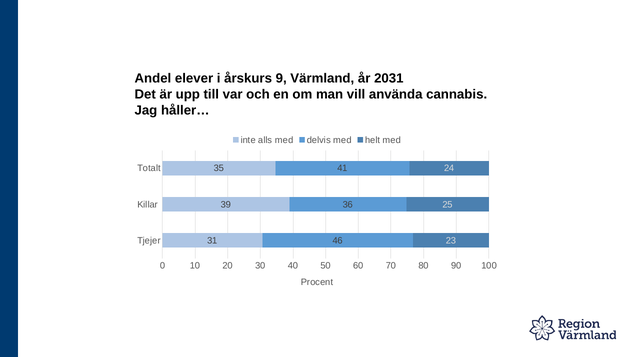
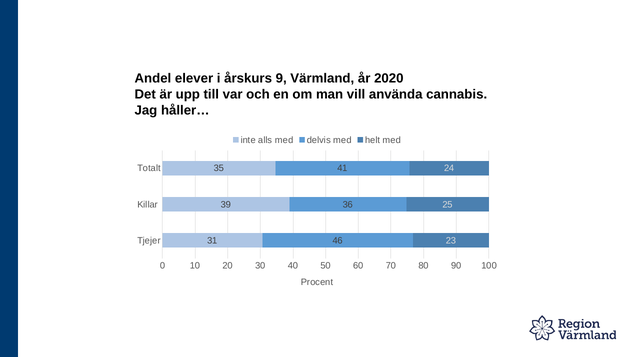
2031: 2031 -> 2020
